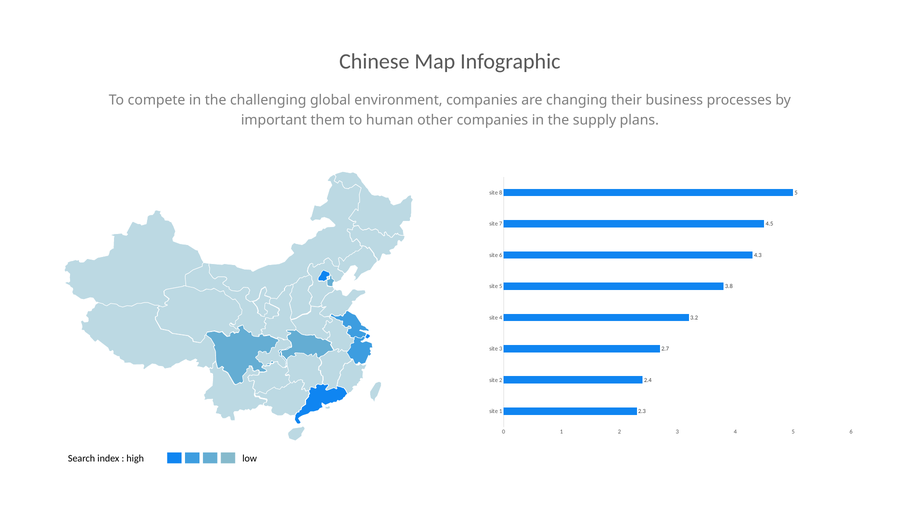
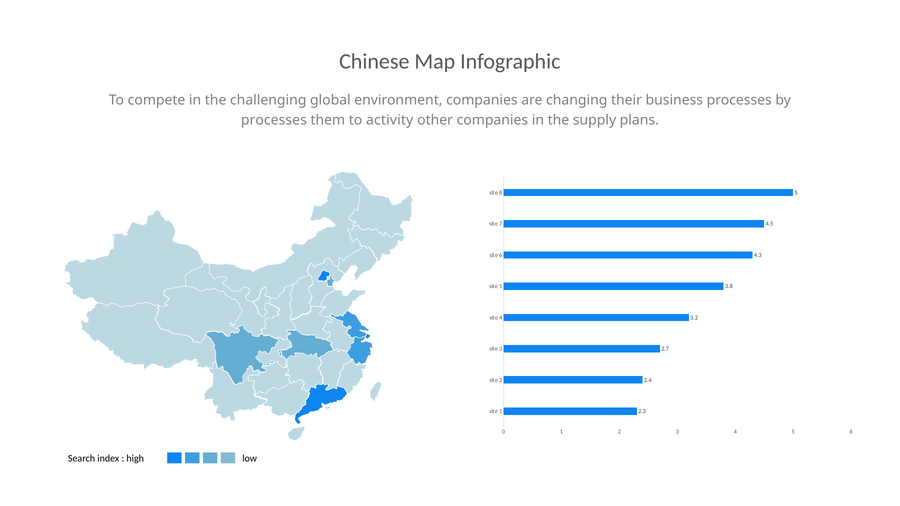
important at (274, 120): important -> processes
human: human -> activity
